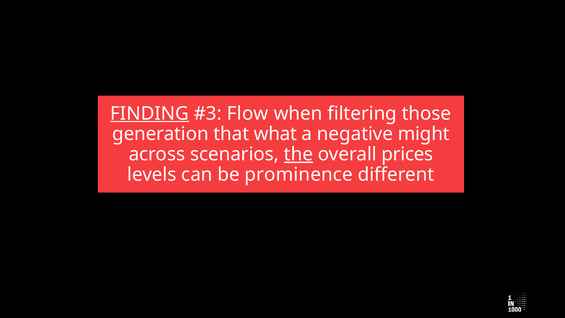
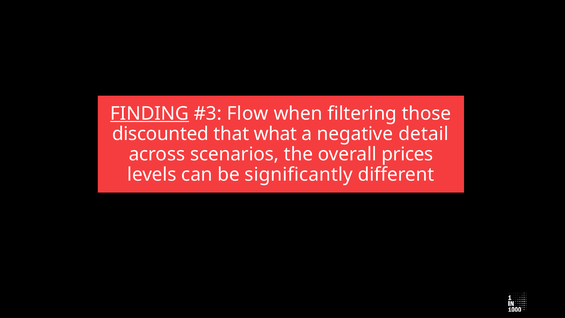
generation: generation -> discounted
might: might -> detail
the underline: present -> none
prominence: prominence -> significantly
